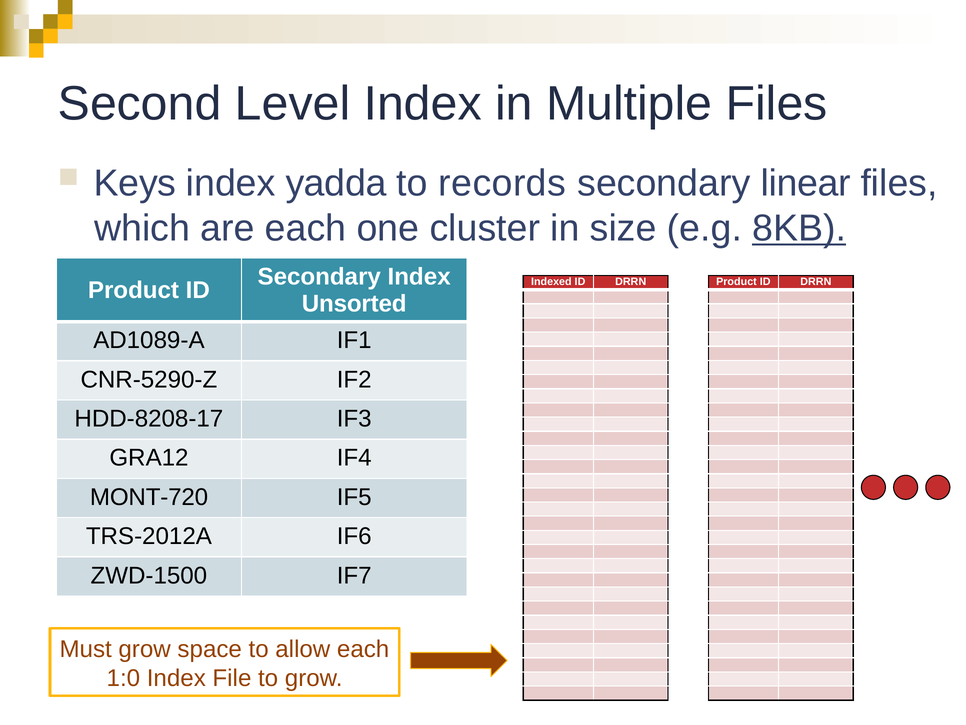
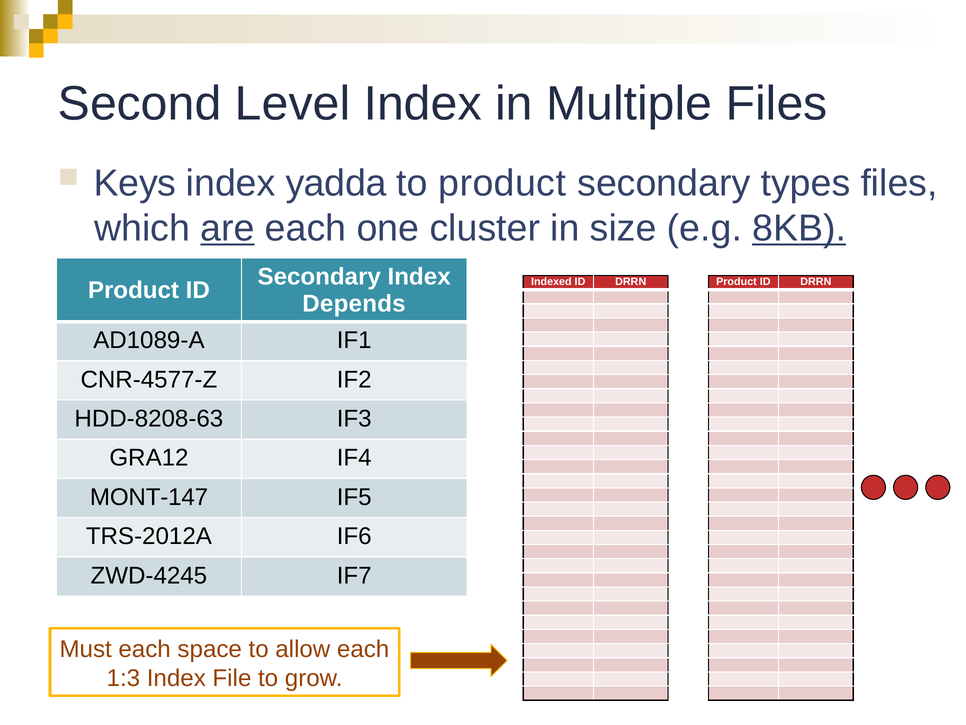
to records: records -> product
linear: linear -> types
are underline: none -> present
Unsorted: Unsorted -> Depends
CNR-5290-Z: CNR-5290-Z -> CNR-4577-Z
HDD-8208-17: HDD-8208-17 -> HDD-8208-63
MONT-720: MONT-720 -> MONT-147
ZWD-1500: ZWD-1500 -> ZWD-4245
Must grow: grow -> each
1:0: 1:0 -> 1:3
